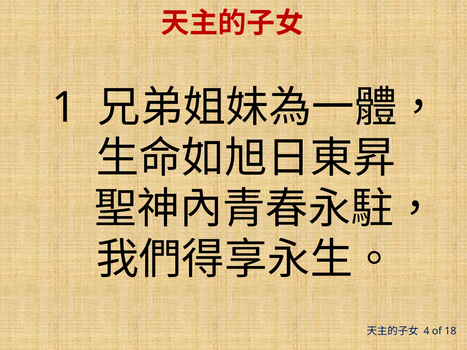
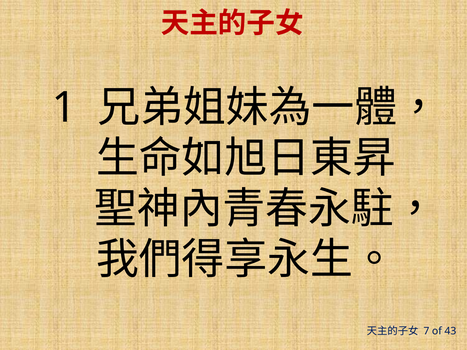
4: 4 -> 7
18: 18 -> 43
